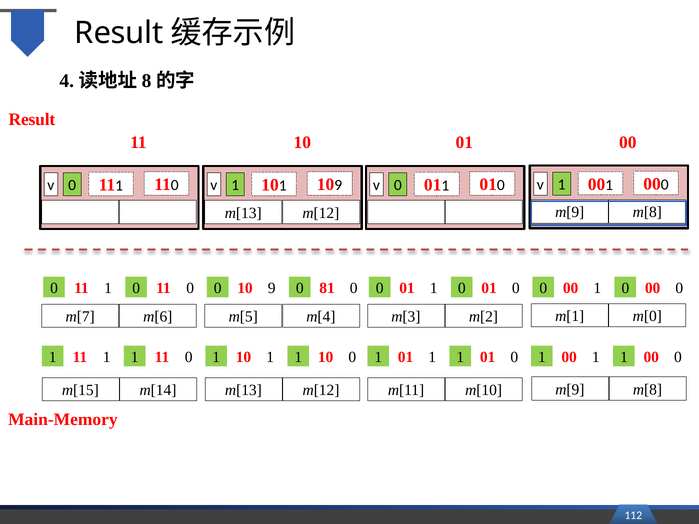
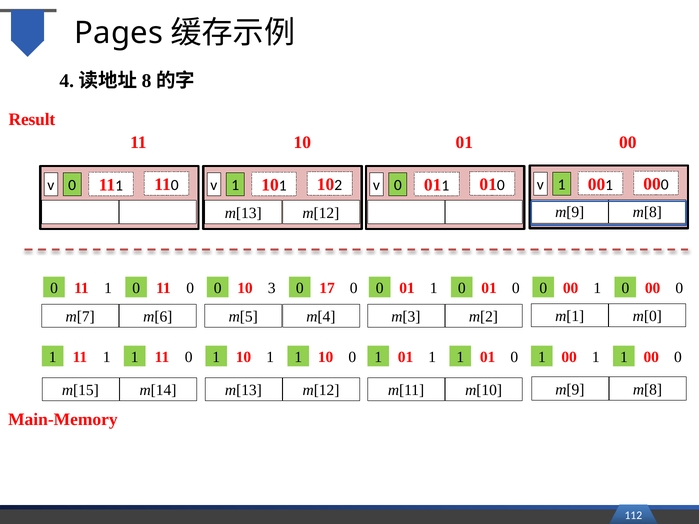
Result at (119, 33): Result -> Pages
1 10 9: 9 -> 2
0 10 9: 9 -> 3
81: 81 -> 17
